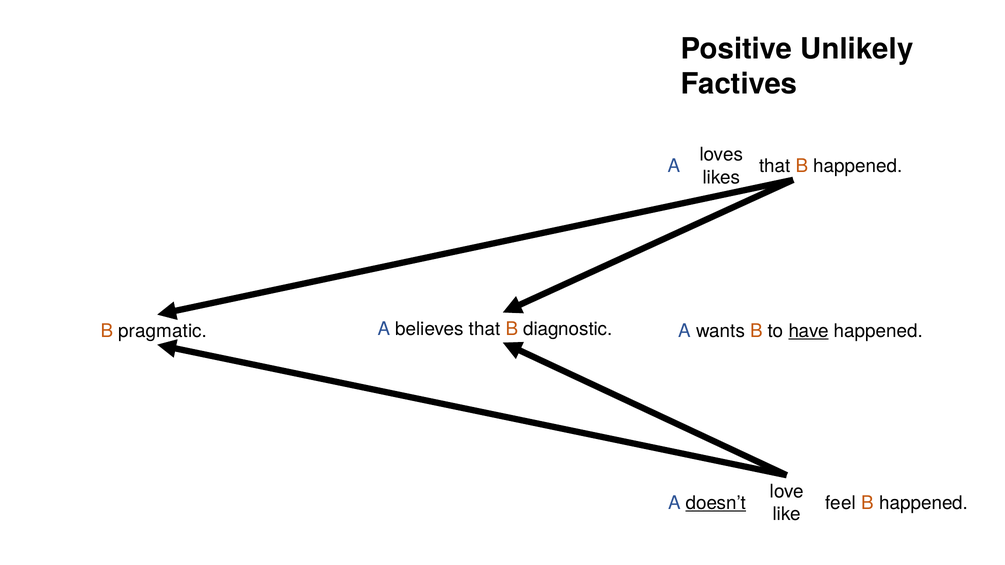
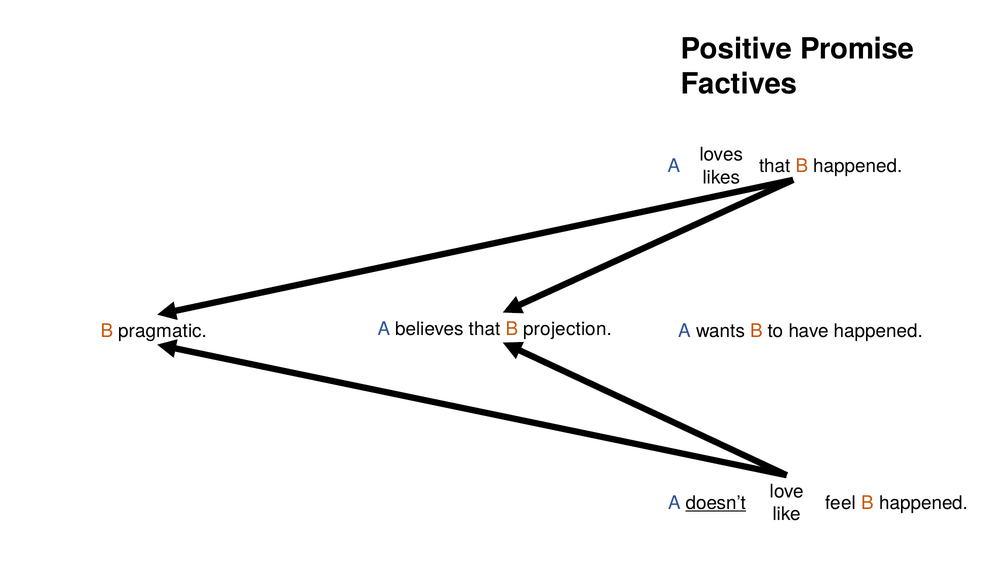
Unlikely: Unlikely -> Promise
diagnostic: diagnostic -> projection
have underline: present -> none
